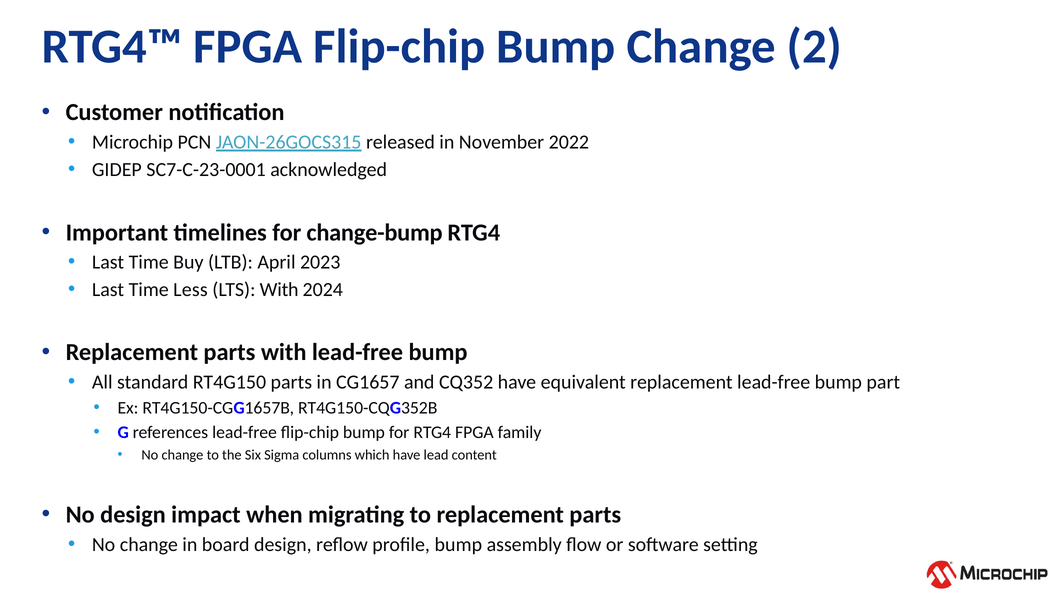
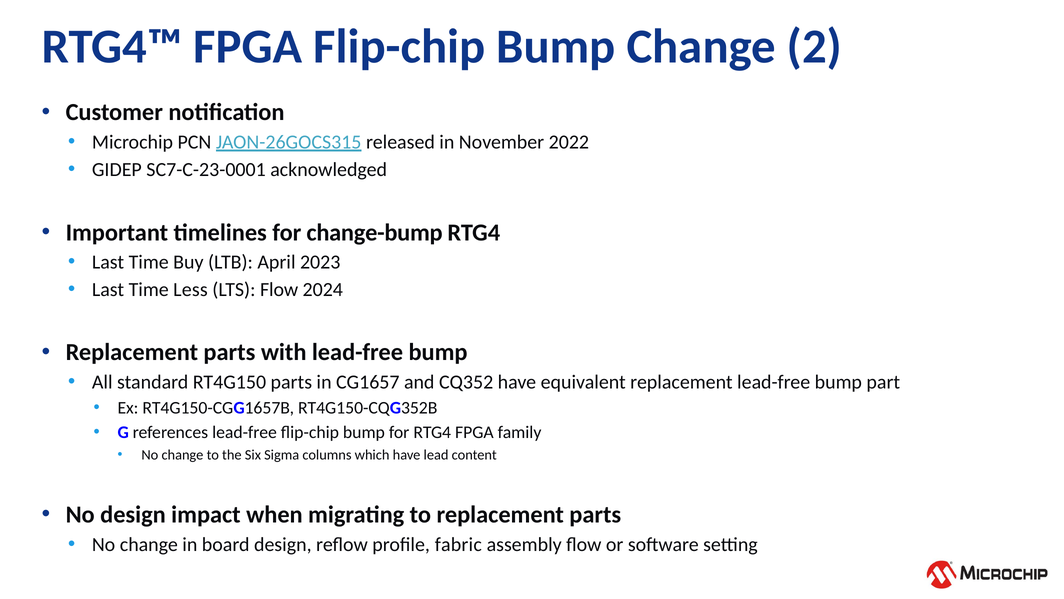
LTS With: With -> Flow
profile bump: bump -> fabric
